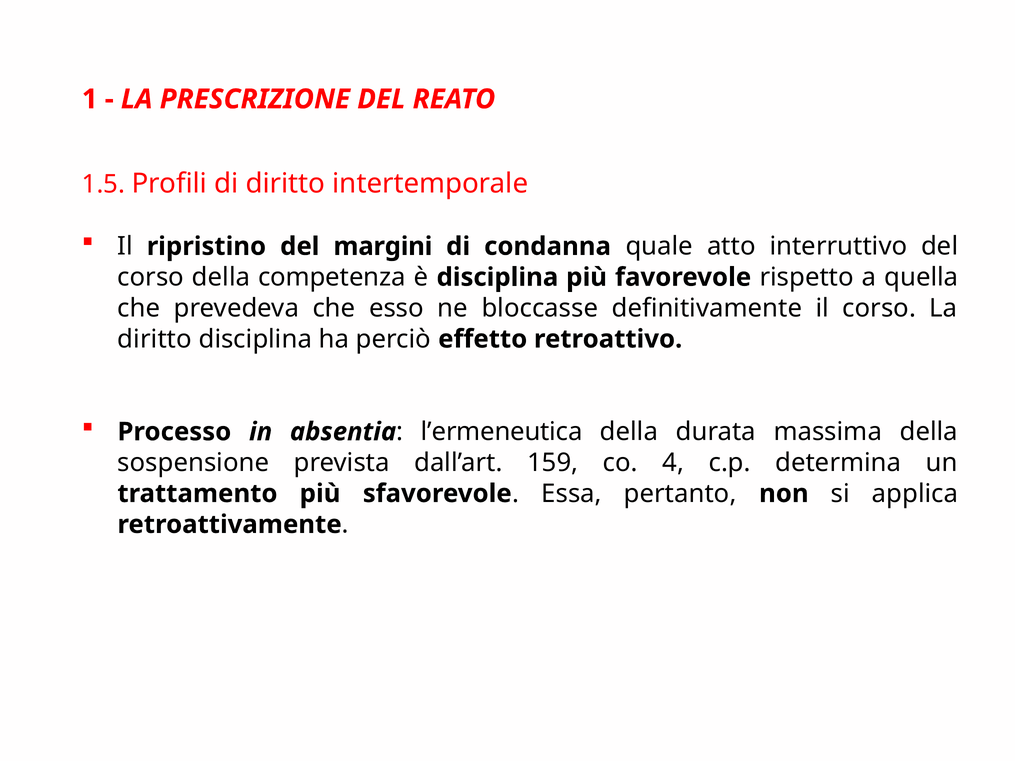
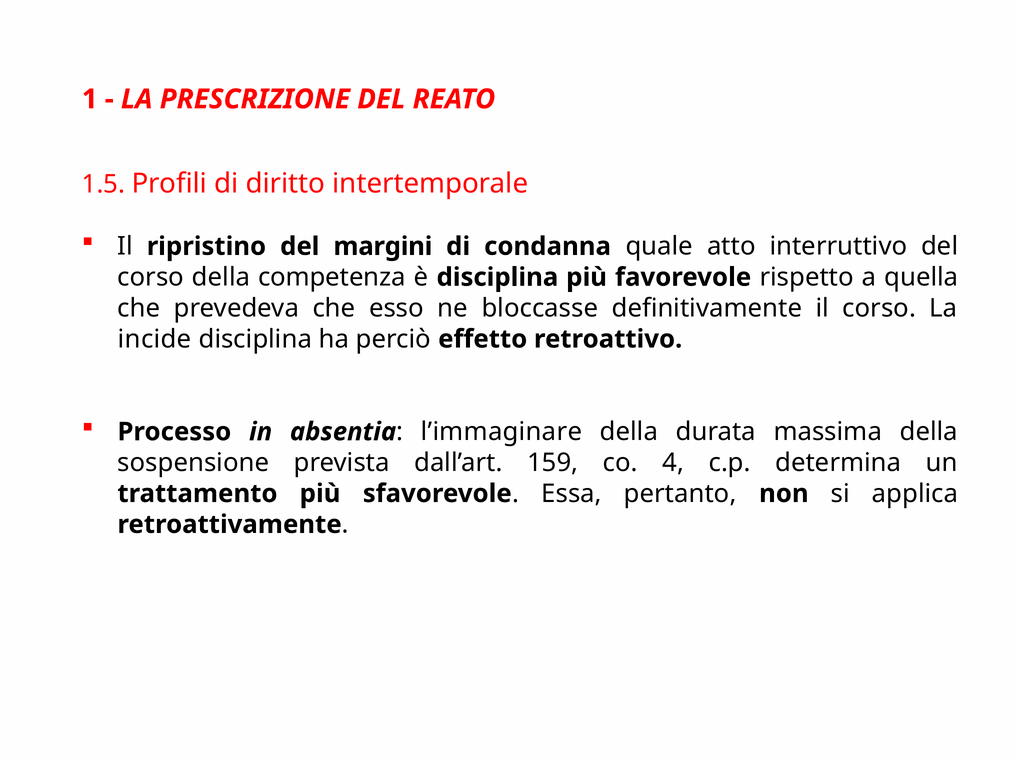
diritto at (155, 339): diritto -> incide
l’ermeneutica: l’ermeneutica -> l’immaginare
